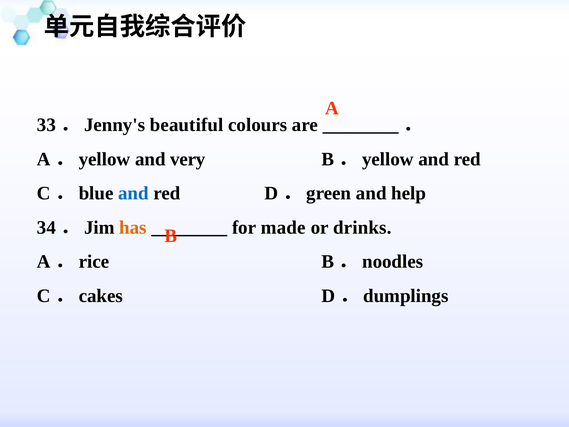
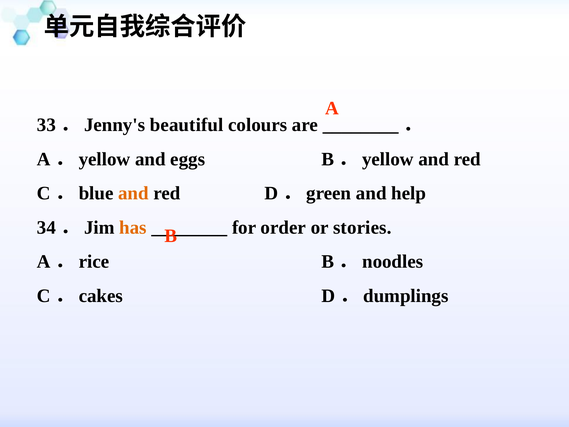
very: very -> eggs
and at (133, 193) colour: blue -> orange
made: made -> order
drinks: drinks -> stories
